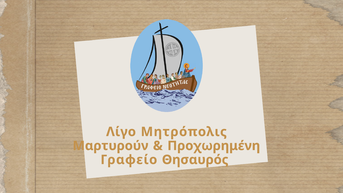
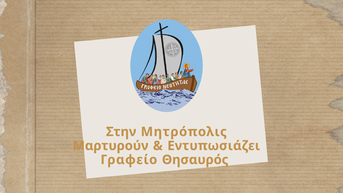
Λίγο: Λίγο -> Στην
Προχωρημένη: Προχωρημένη -> Εντυπωσιάζει
